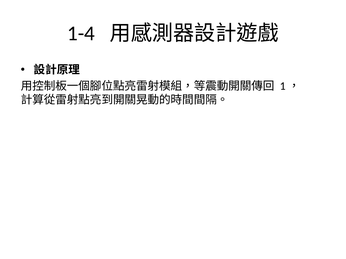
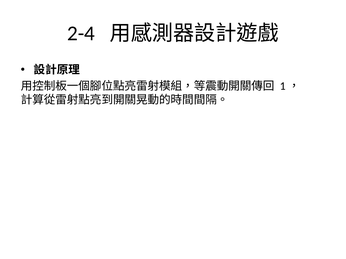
1-4: 1-4 -> 2-4
